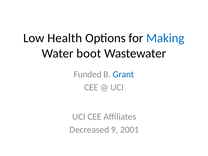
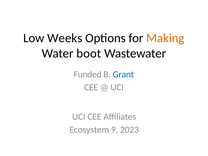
Health: Health -> Weeks
Making colour: blue -> orange
Decreased: Decreased -> Ecosystem
2001: 2001 -> 2023
